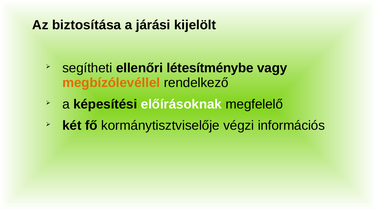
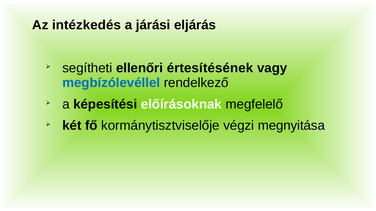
biztosítása: biztosítása -> intézkedés
kijelölt: kijelölt -> eljárás
létesítménybe: létesítménybe -> értesítésének
megbízólevéllel colour: orange -> blue
információs: információs -> megnyitása
